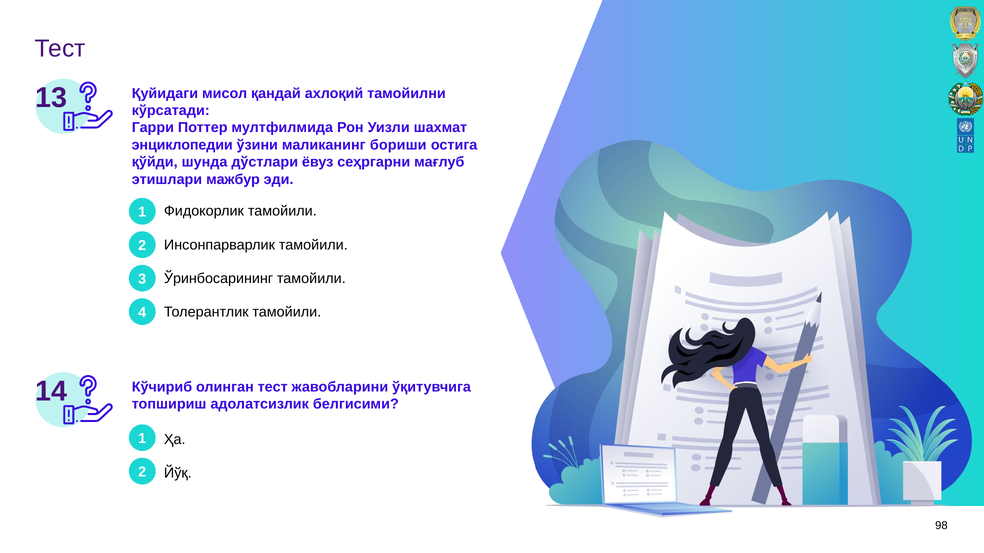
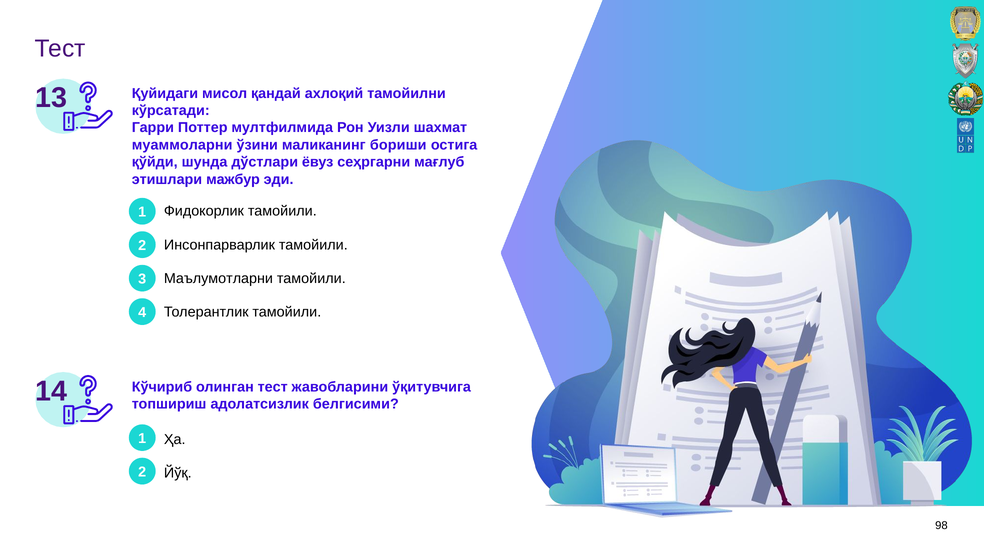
энциклопедии: энциклопедии -> муаммоларни
Ўринбосарининг: Ўринбосарининг -> Маълумотларни
